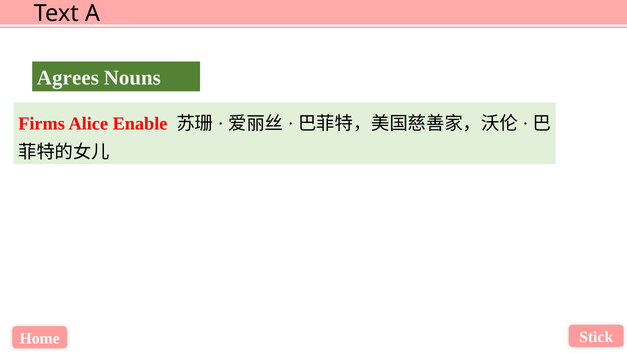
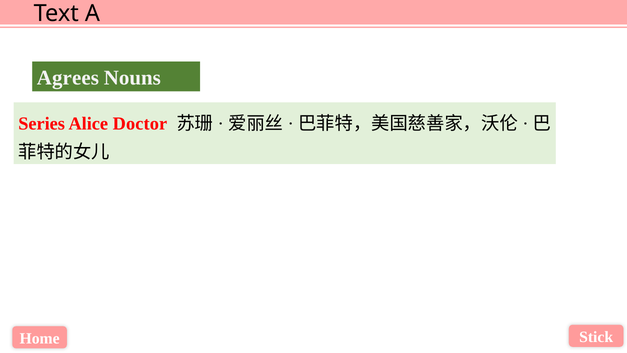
Firms: Firms -> Series
Enable: Enable -> Doctor
